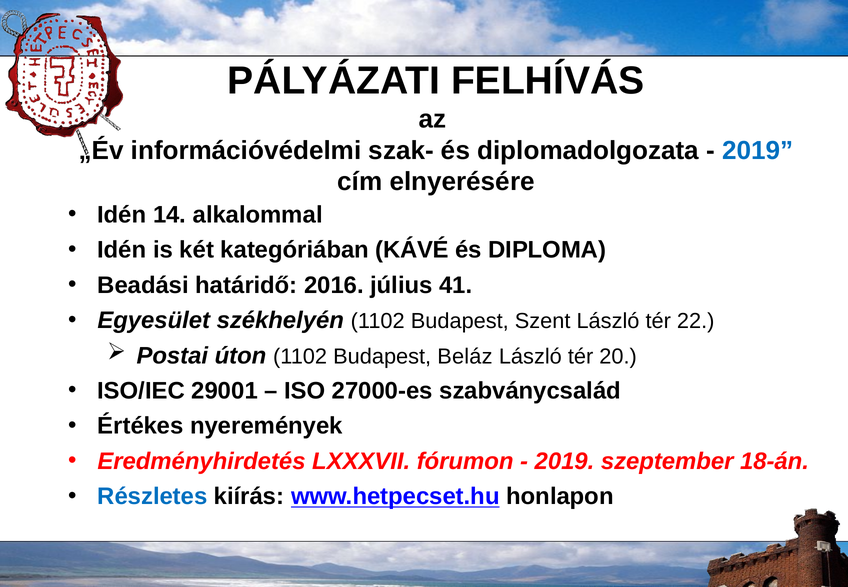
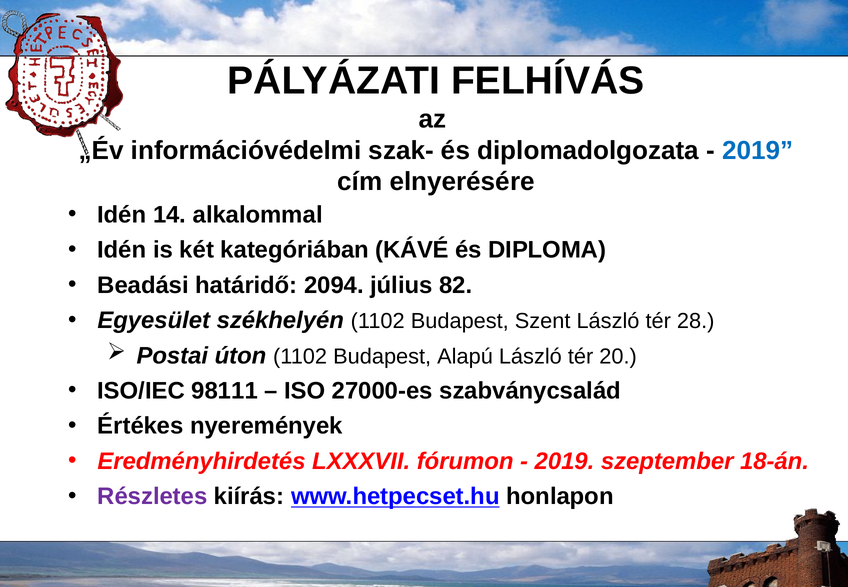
2016: 2016 -> 2094
41: 41 -> 82
22: 22 -> 28
Beláz: Beláz -> Alapú
29001: 29001 -> 98111
Részletes colour: blue -> purple
